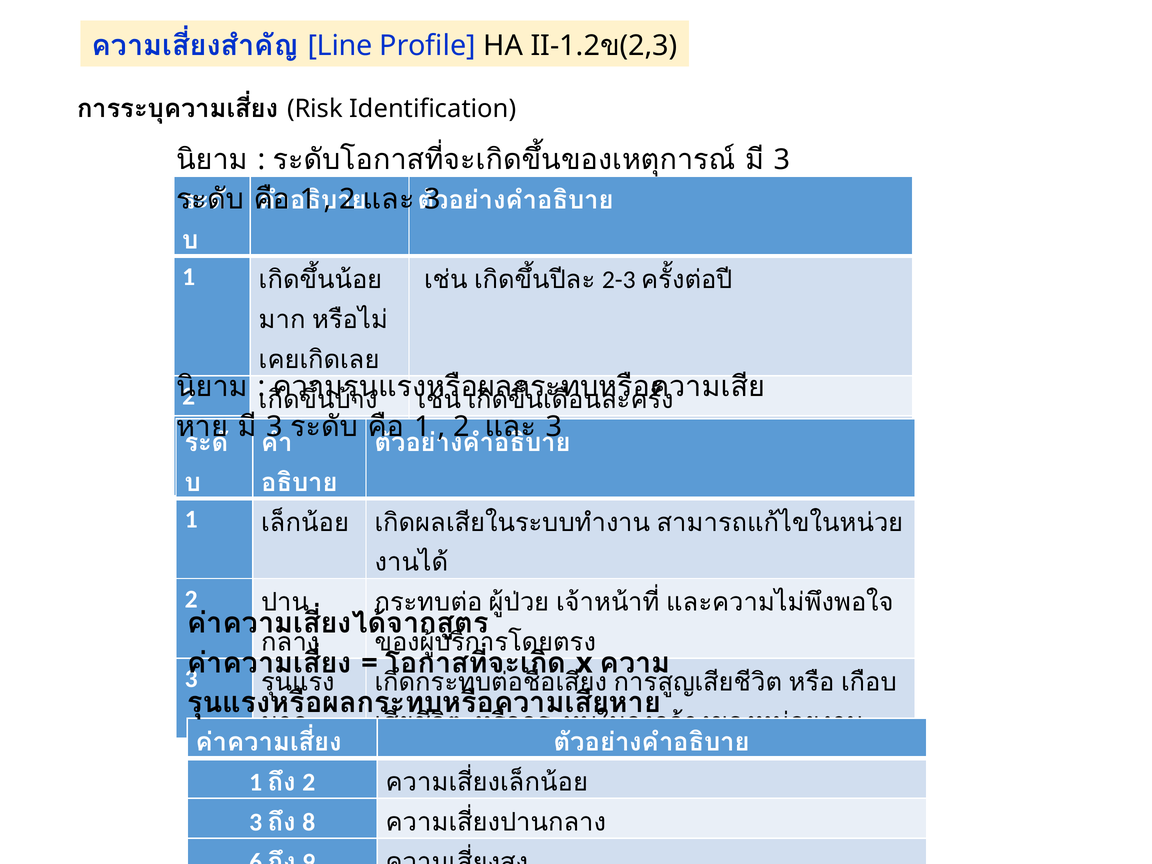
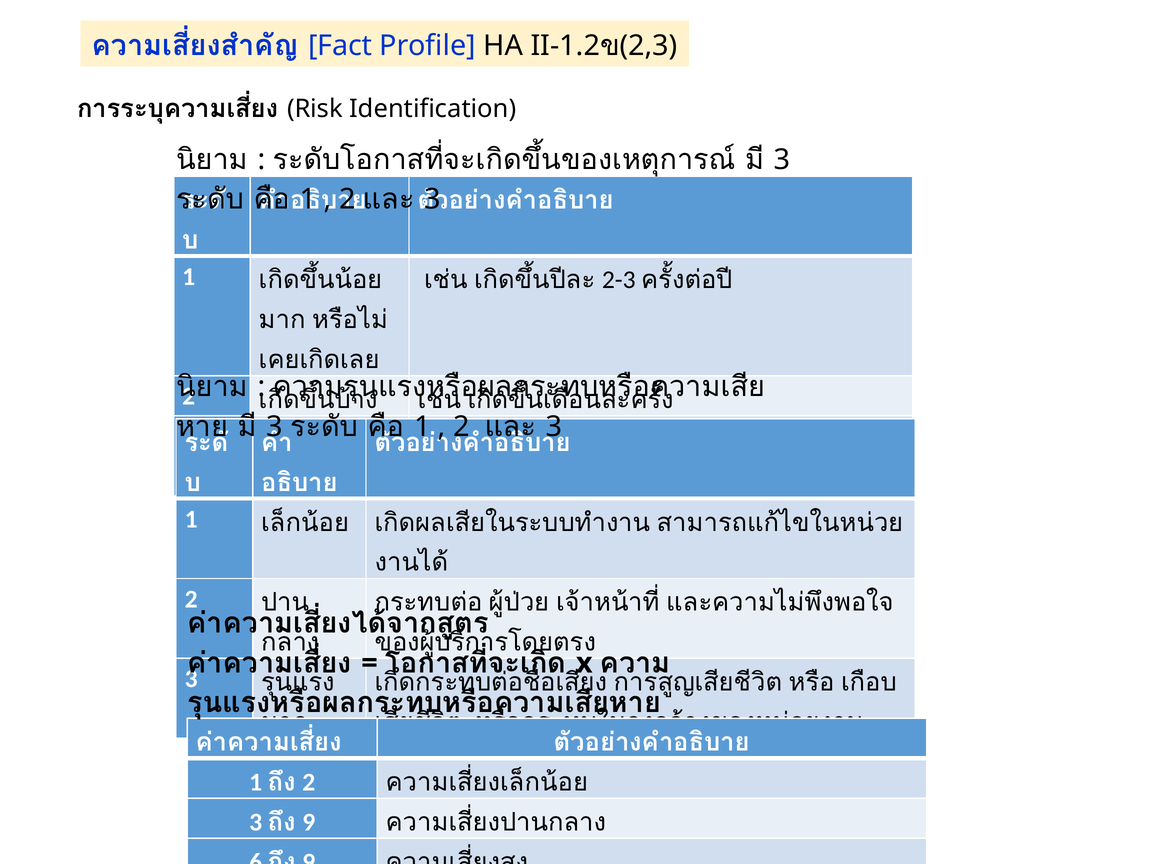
Line: Line -> Fact
8 at (309, 822): 8 -> 9
